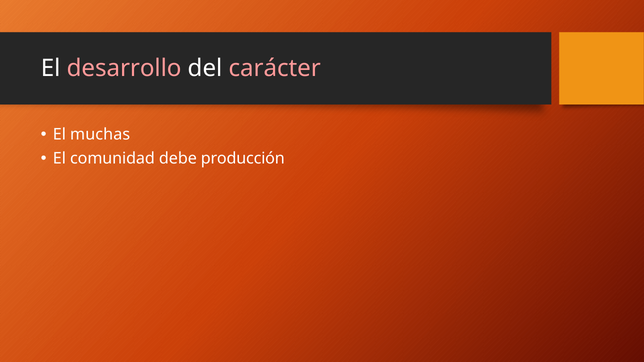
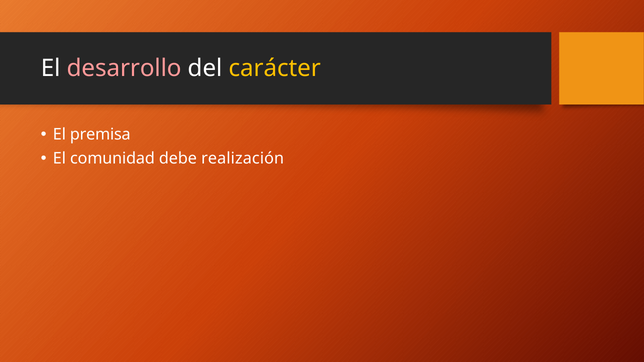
carácter colour: pink -> yellow
muchas: muchas -> premisa
producción: producción -> realización
